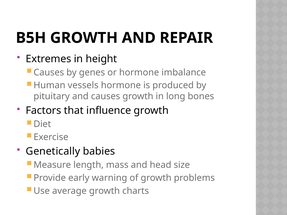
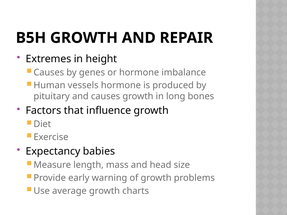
Genetically: Genetically -> Expectancy
